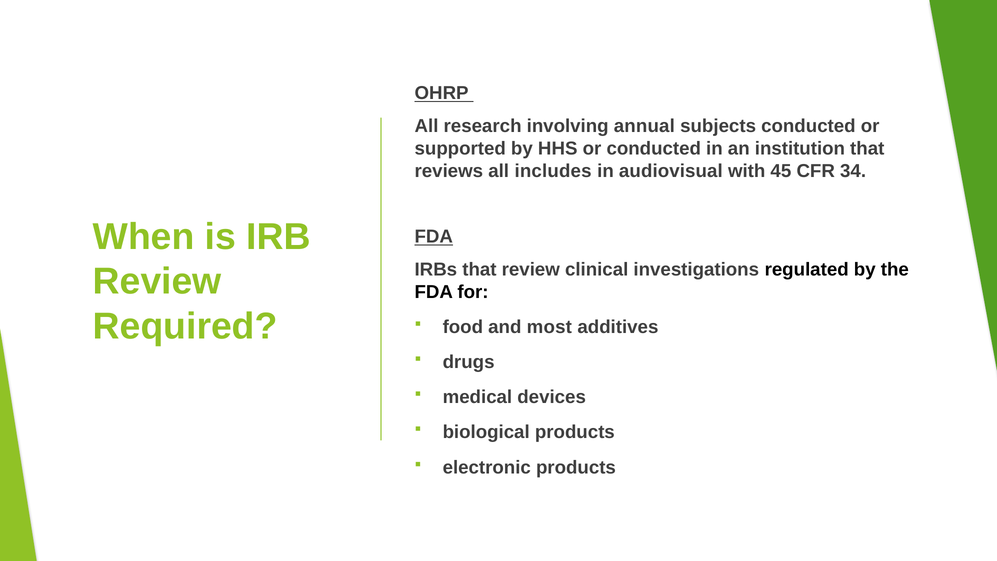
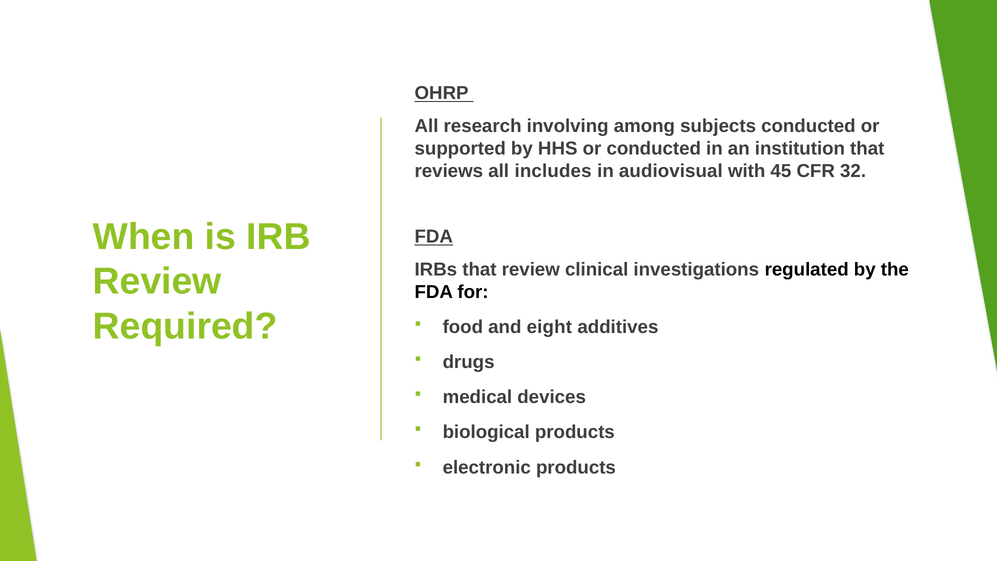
annual: annual -> among
34: 34 -> 32
most: most -> eight
